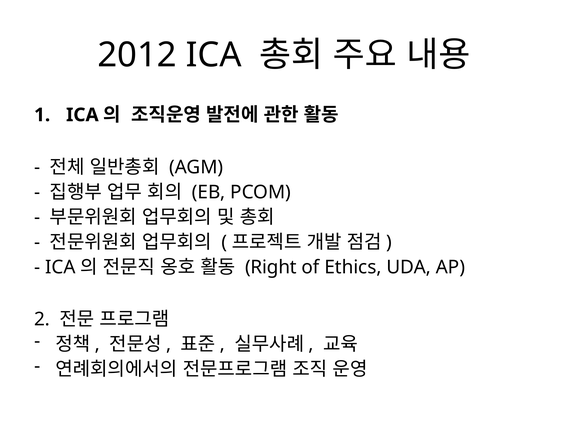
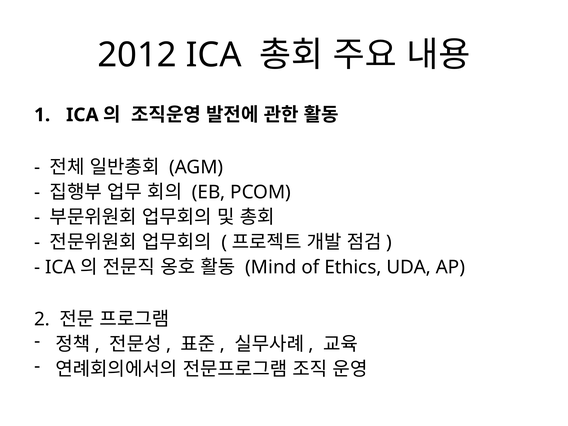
Right: Right -> Mind
